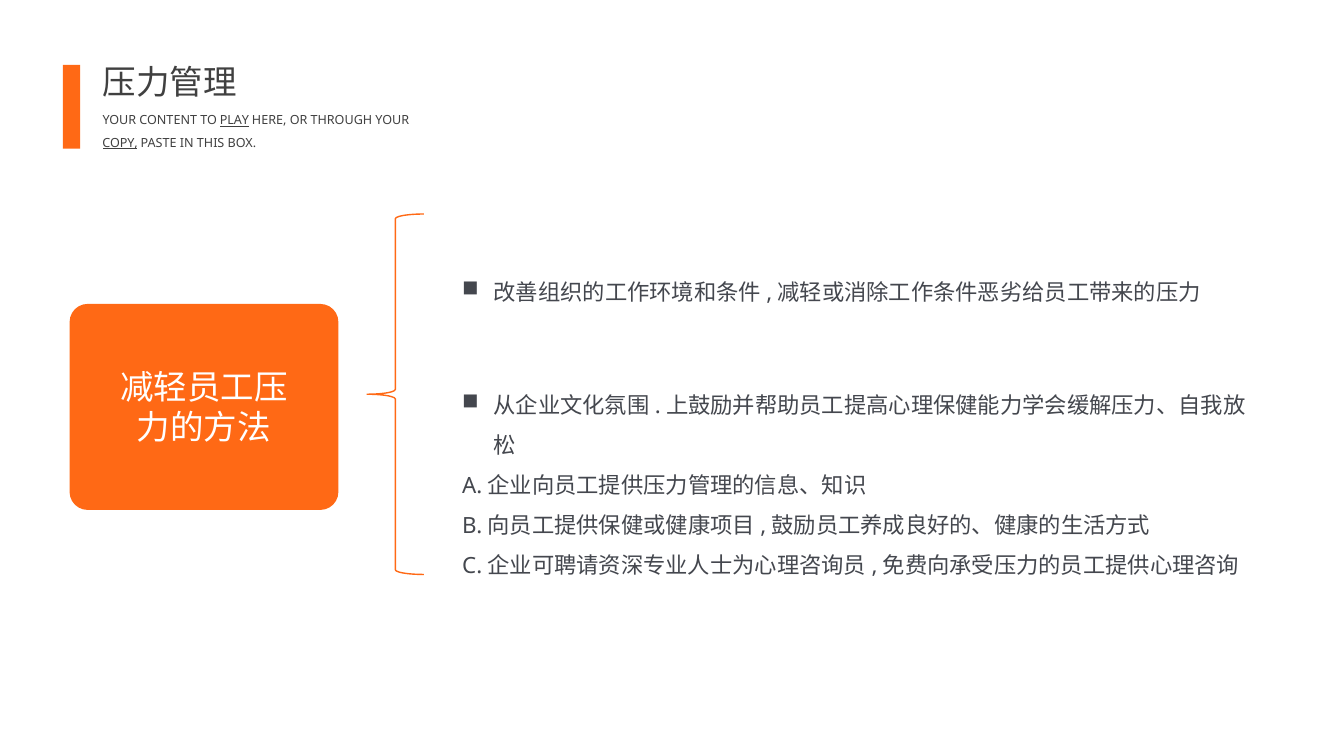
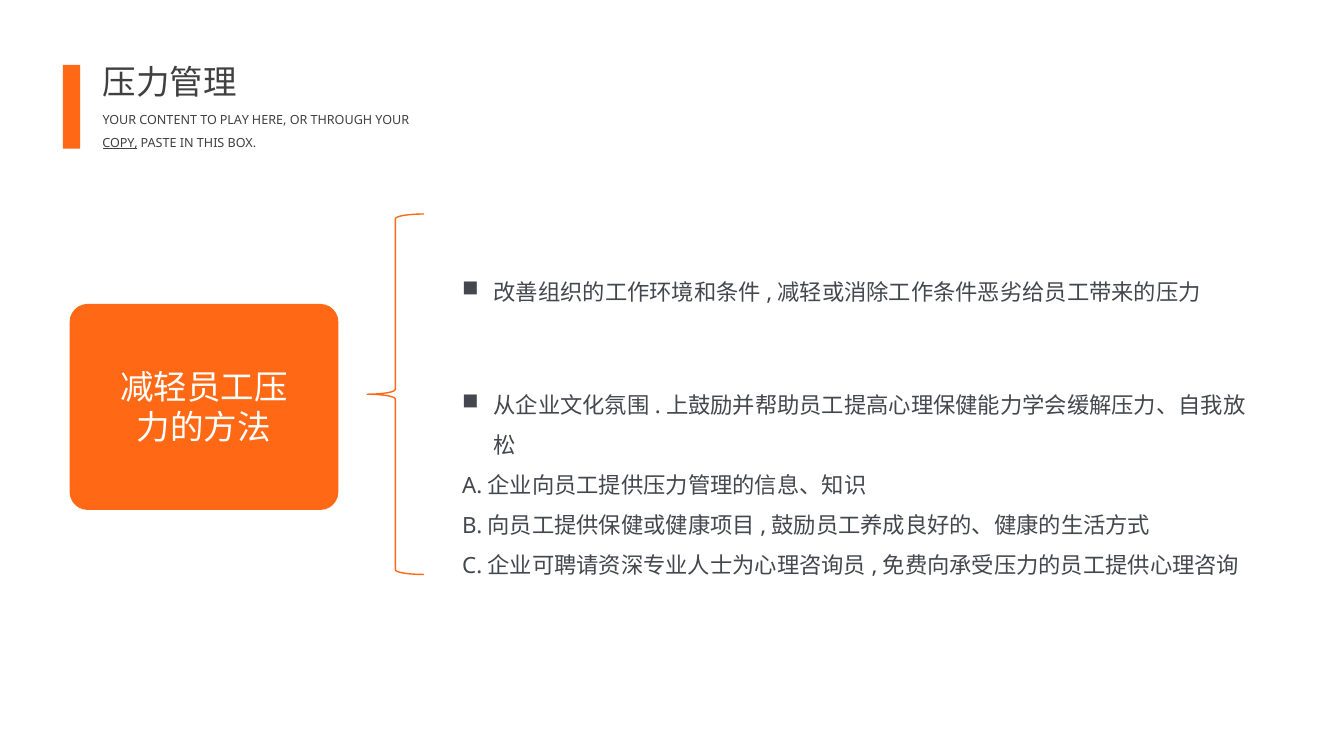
PLAY underline: present -> none
